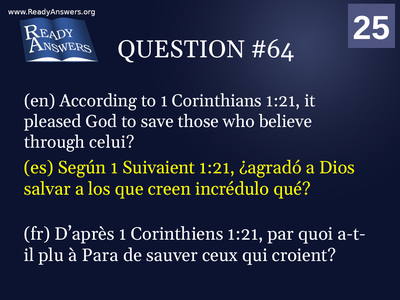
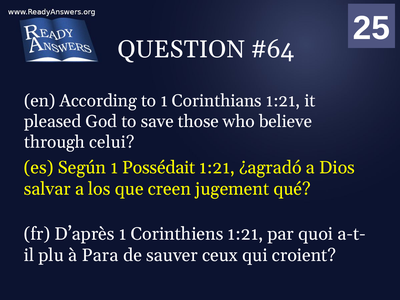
Suivaient: Suivaient -> Possédait
incrédulo: incrédulo -> jugement
